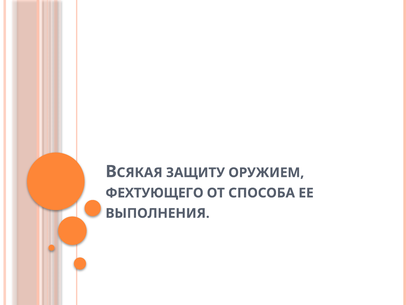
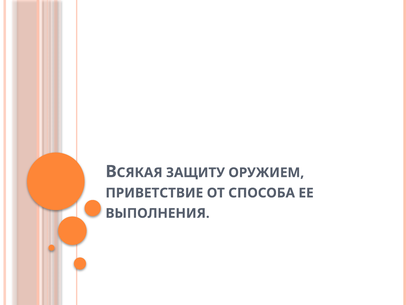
ФЕХТУЮЩЕГО: ФЕХТУЮЩЕГО -> ПРИВЕТСТВИЕ
